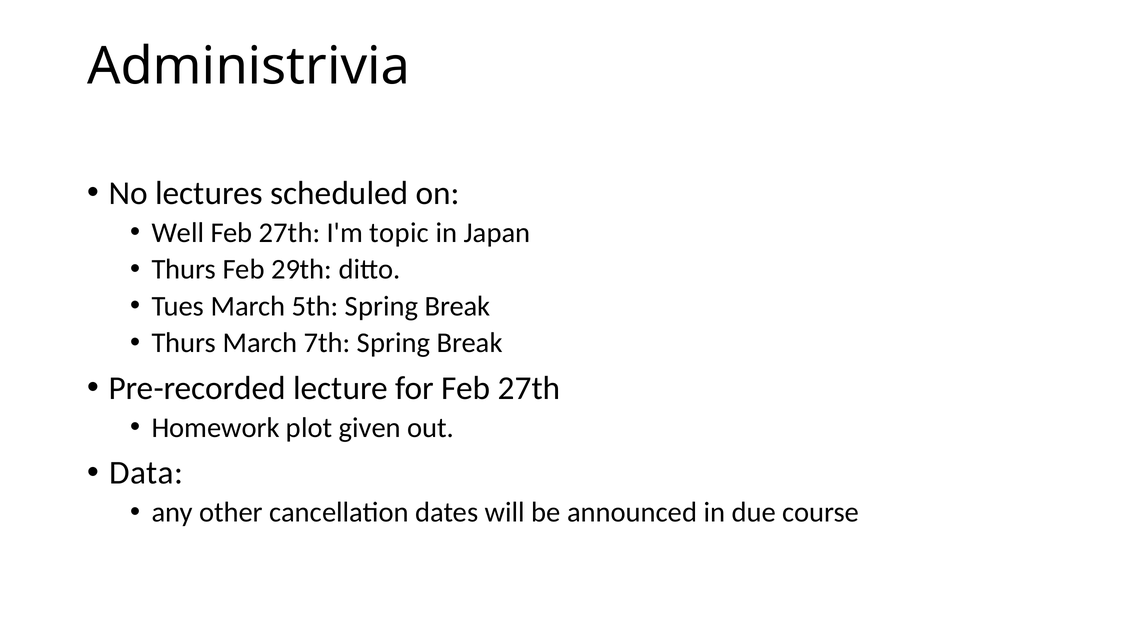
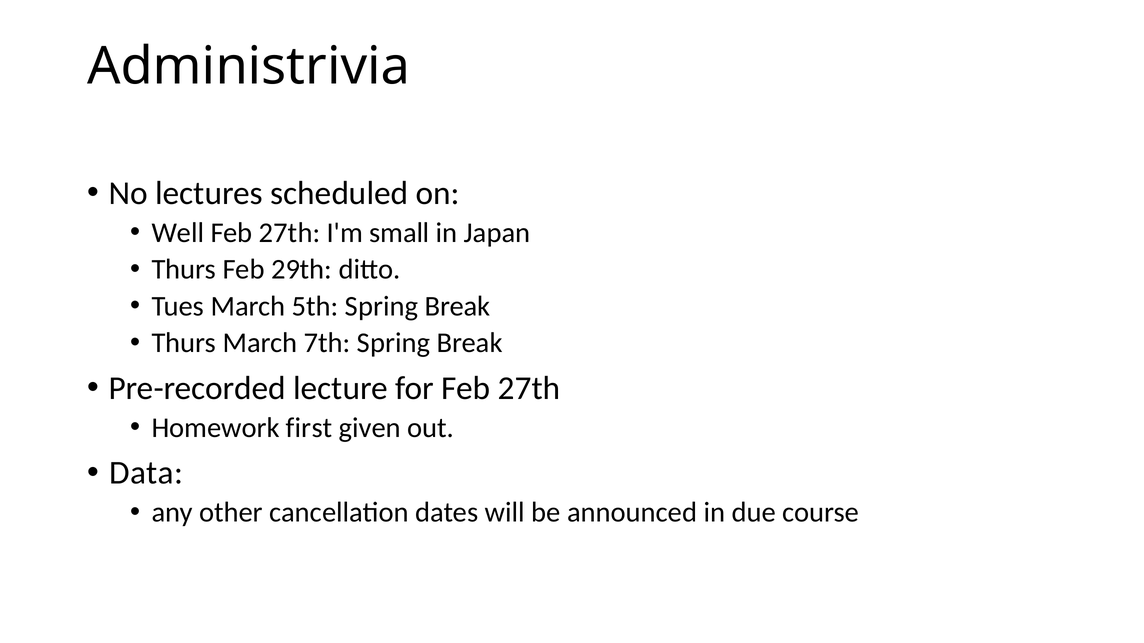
topic: topic -> small
plot: plot -> first
